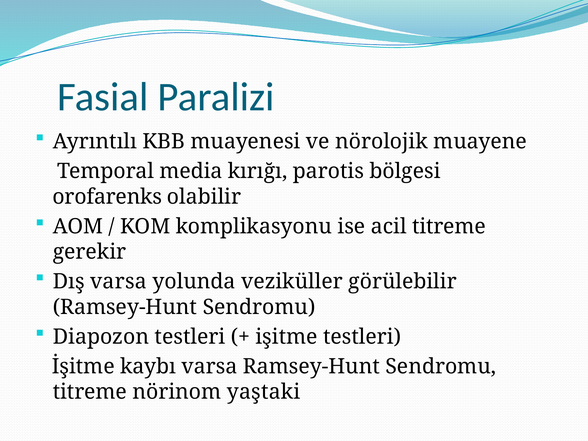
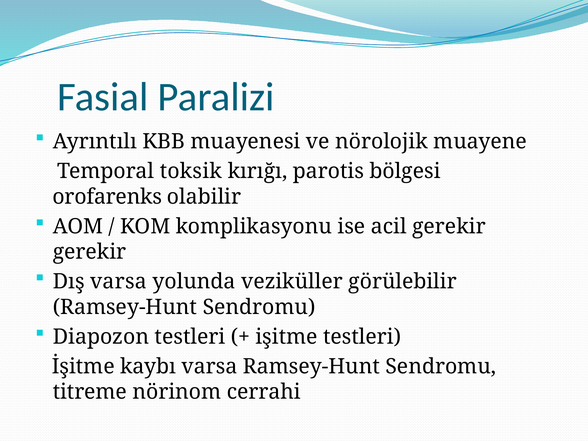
media: media -> toksik
acil titreme: titreme -> gerekir
yaştaki: yaştaki -> cerrahi
